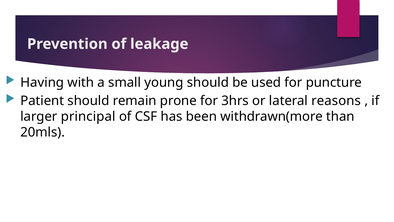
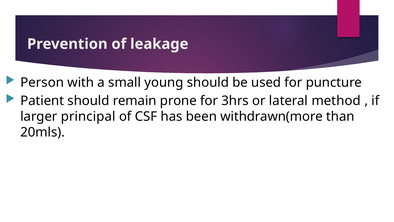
Having: Having -> Person
reasons: reasons -> method
